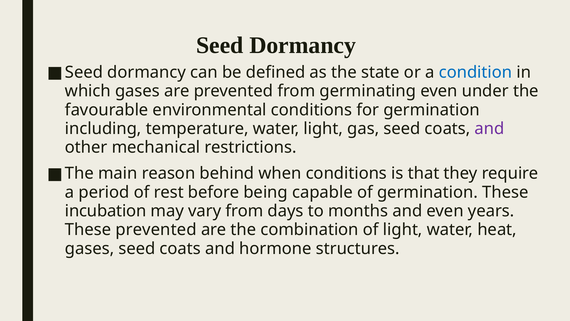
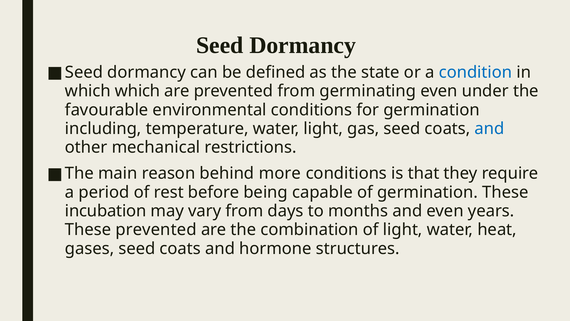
which gases: gases -> which
and at (490, 129) colour: purple -> blue
when: when -> more
